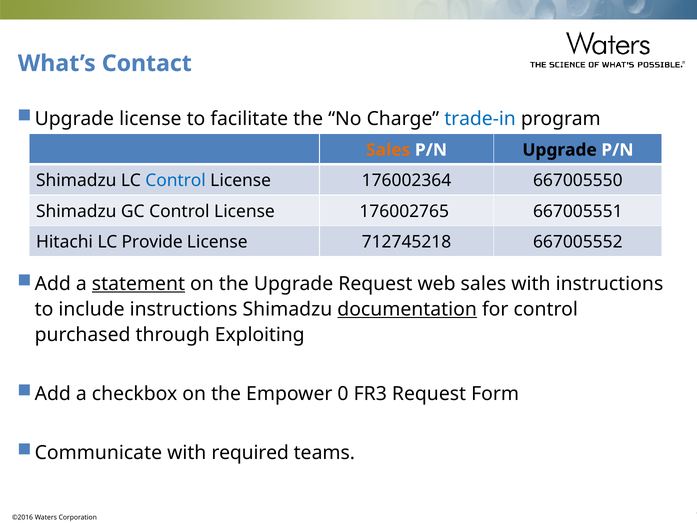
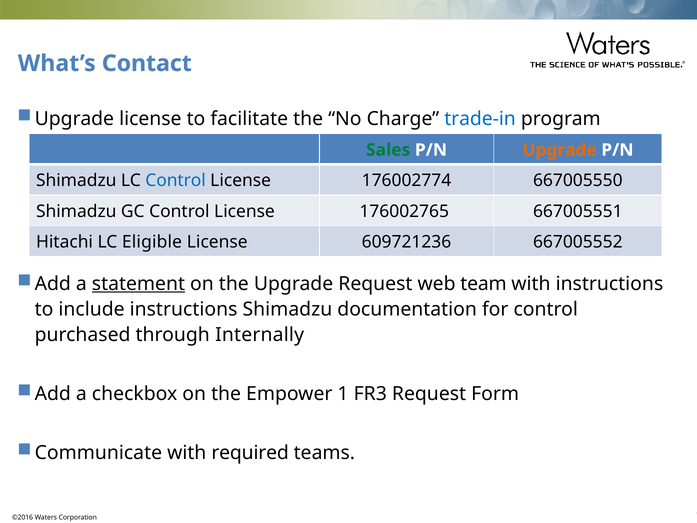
Sales at (388, 150) colour: orange -> green
Upgrade at (560, 150) colour: black -> orange
176002364: 176002364 -> 176002774
Provide: Provide -> Eligible
712745218: 712745218 -> 609721236
web sales: sales -> team
documentation underline: present -> none
Exploiting: Exploiting -> Internally
0: 0 -> 1
